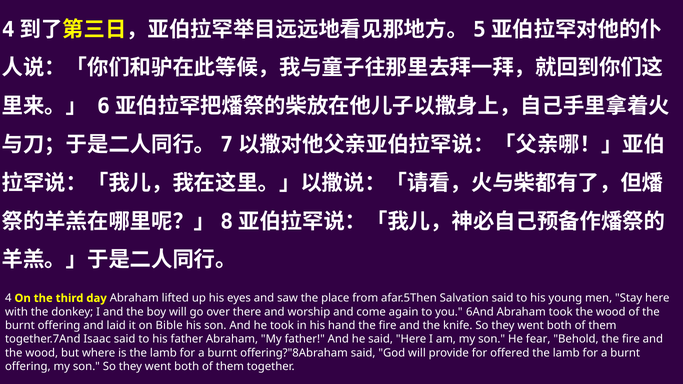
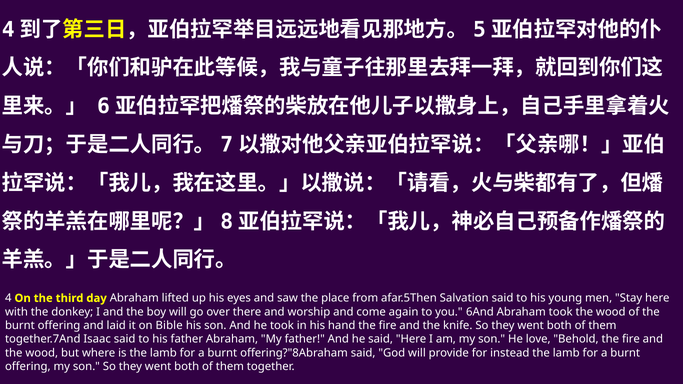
fear: fear -> love
offered: offered -> instead
